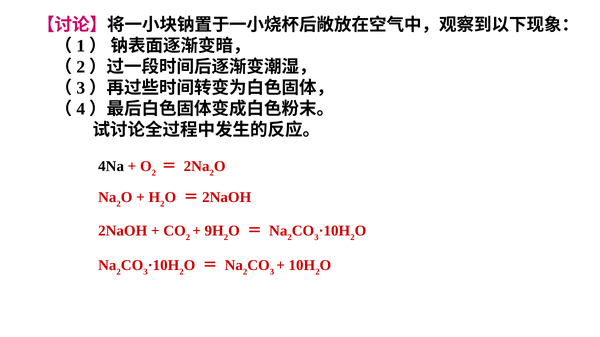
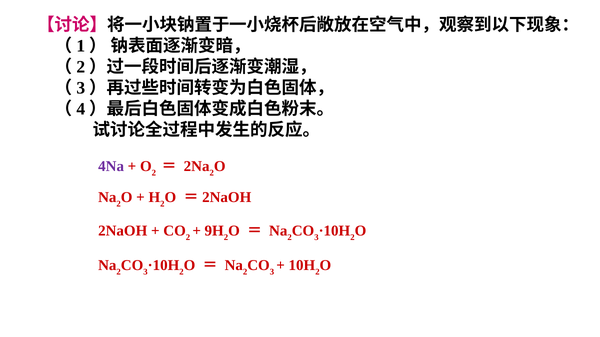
4Na colour: black -> purple
